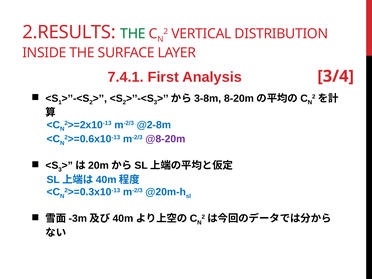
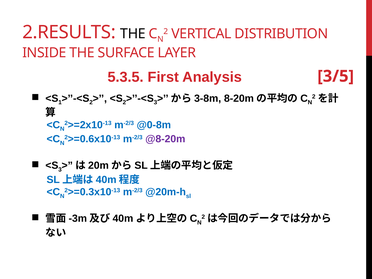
THE at (133, 34) colour: green -> black
7.4.1: 7.4.1 -> 5.3.5
3/4: 3/4 -> 3/5
@2-8m: @2-8m -> @0-8m
